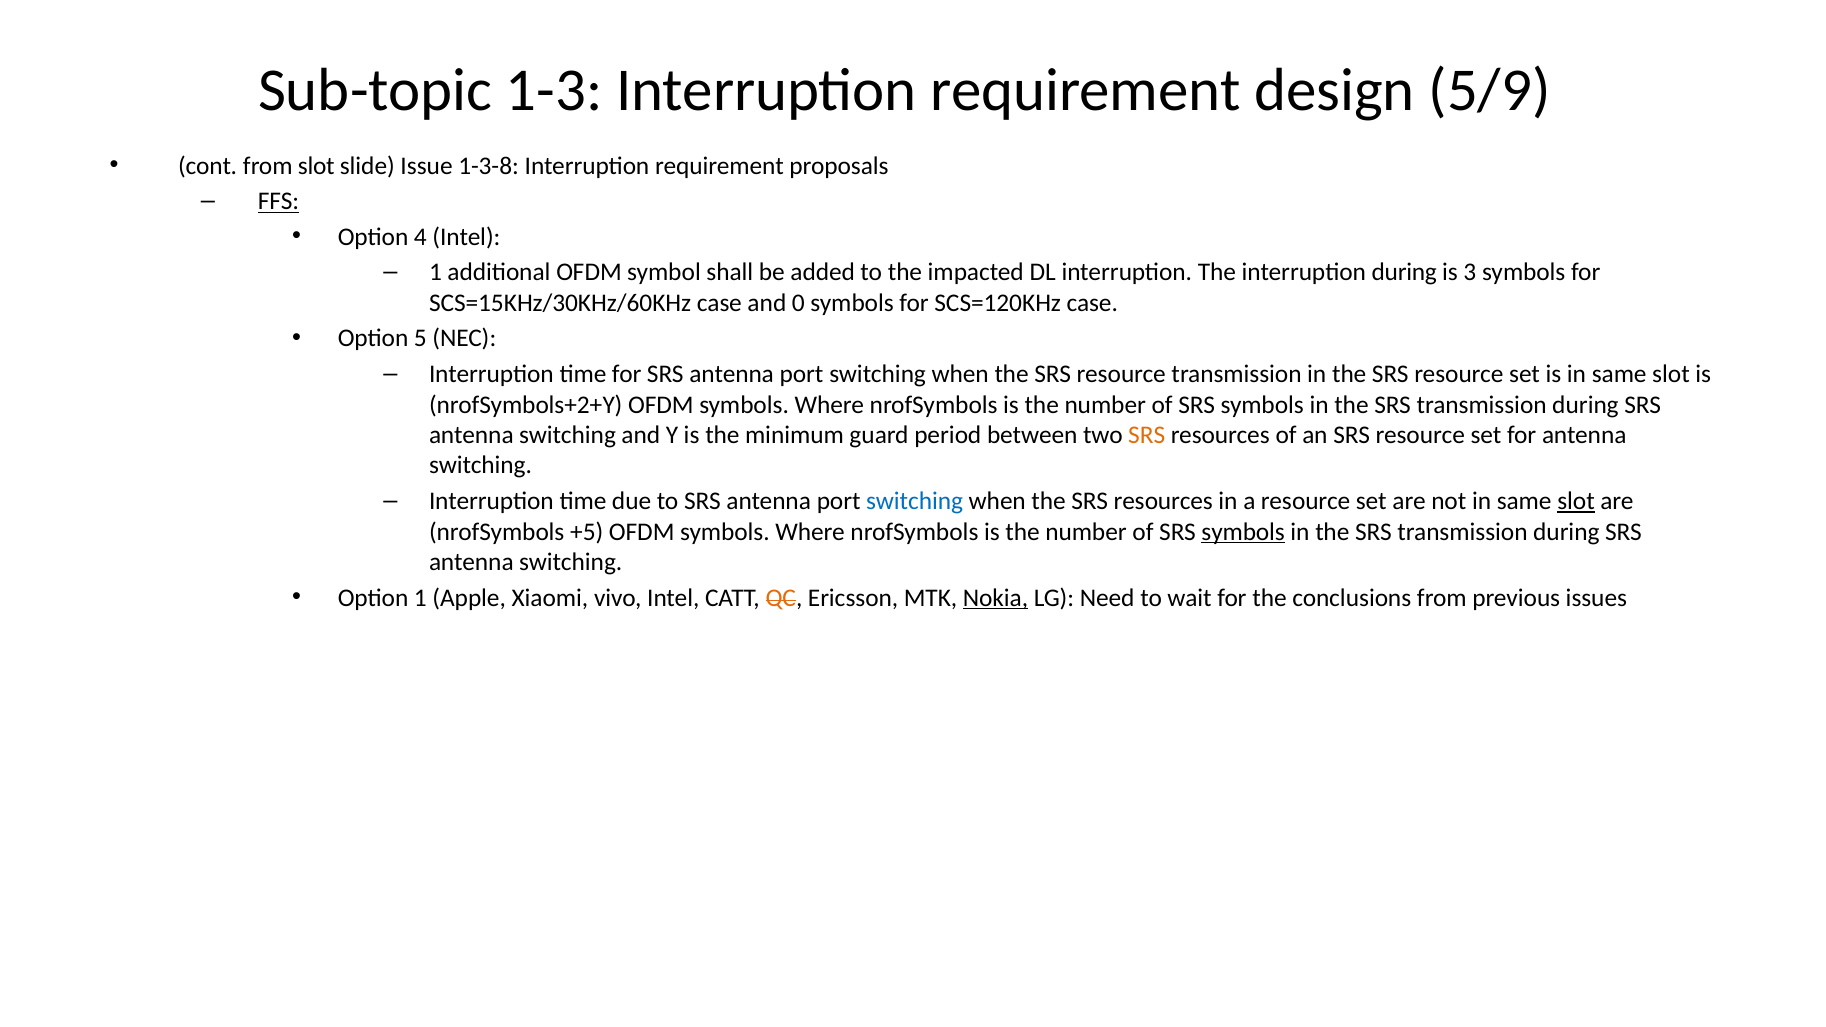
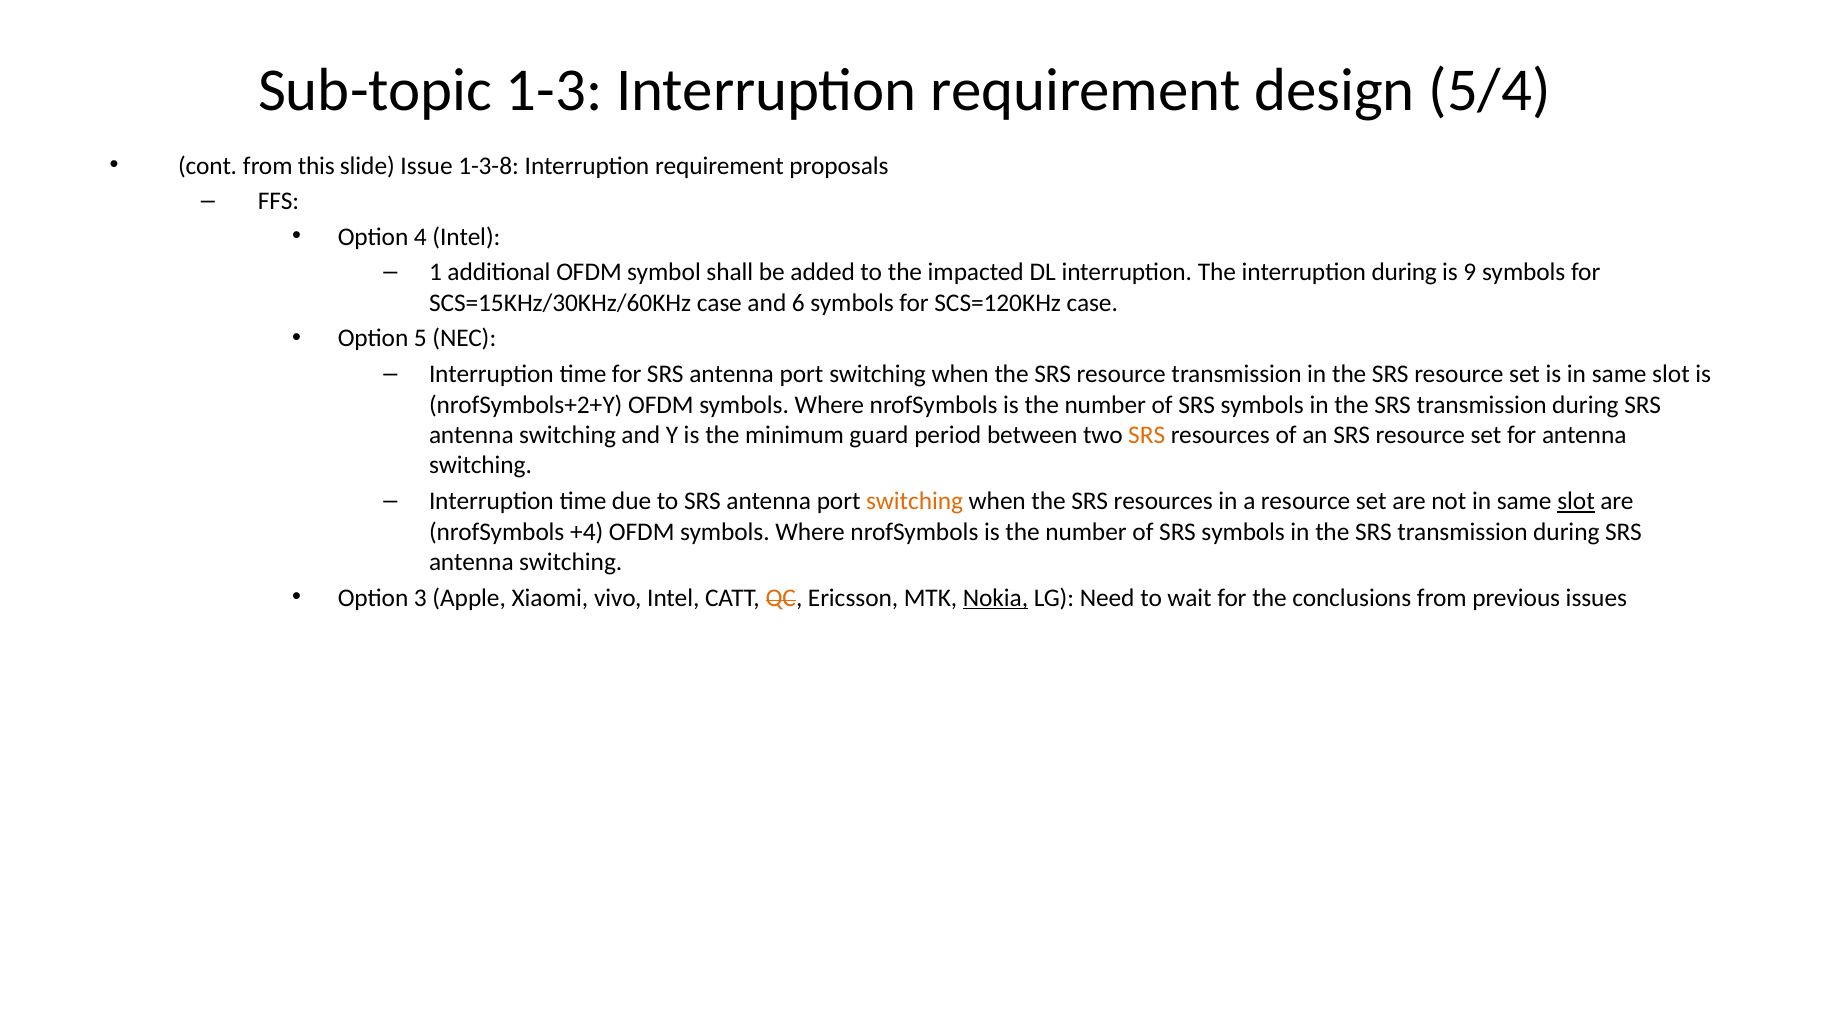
5/9: 5/9 -> 5/4
from slot: slot -> this
FFS underline: present -> none
3: 3 -> 9
0: 0 -> 6
switching at (915, 501) colour: blue -> orange
+5: +5 -> +4
symbols at (1243, 532) underline: present -> none
Option 1: 1 -> 3
